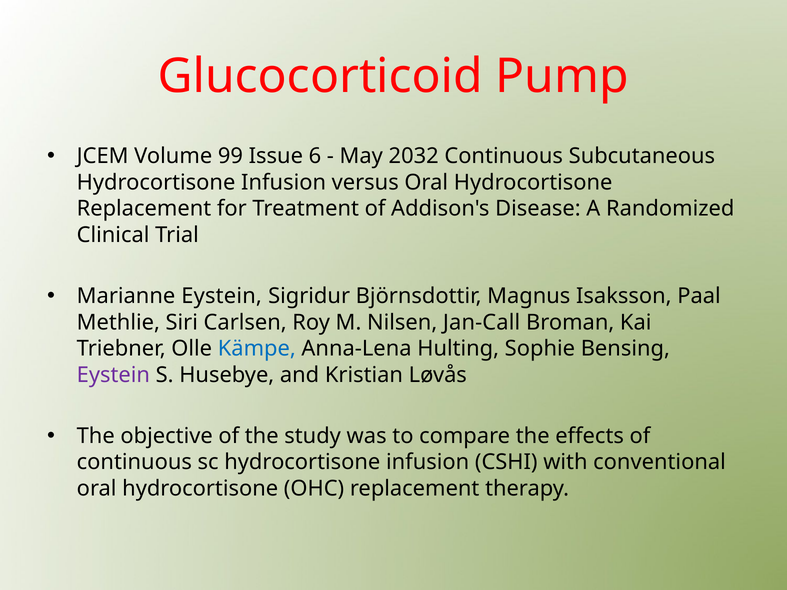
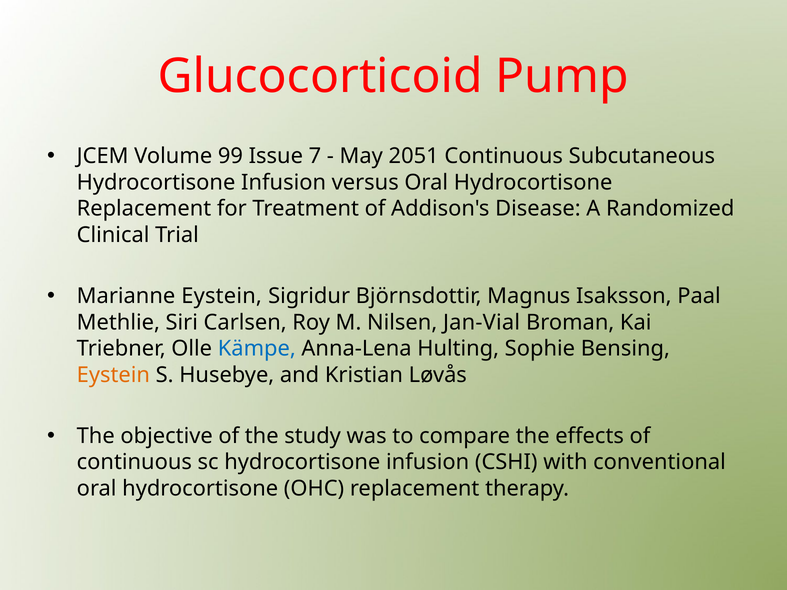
6: 6 -> 7
2032: 2032 -> 2051
Jan-Call: Jan-Call -> Jan-Vial
Eystein at (113, 375) colour: purple -> orange
